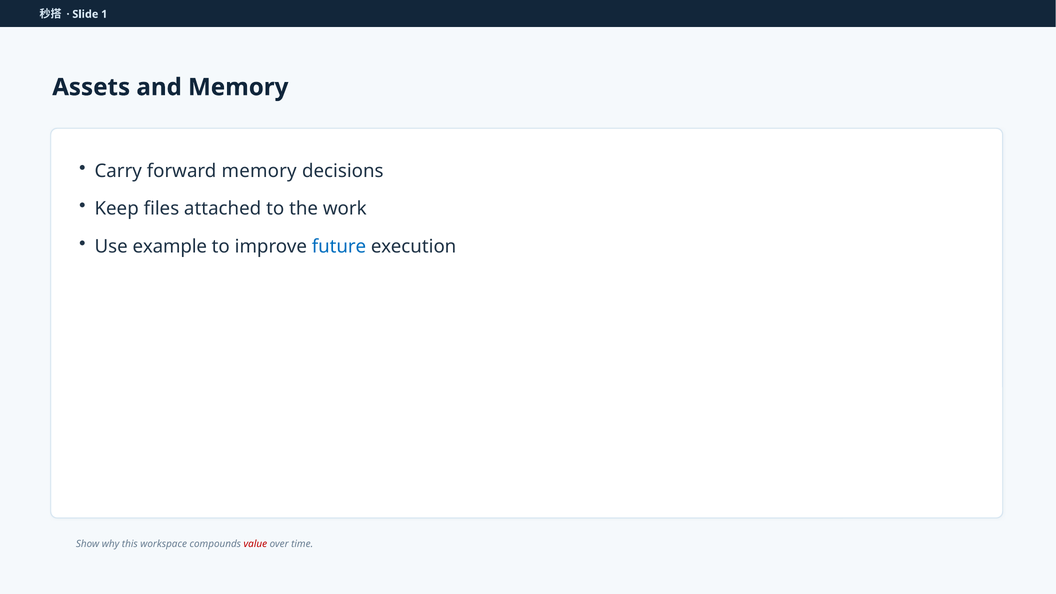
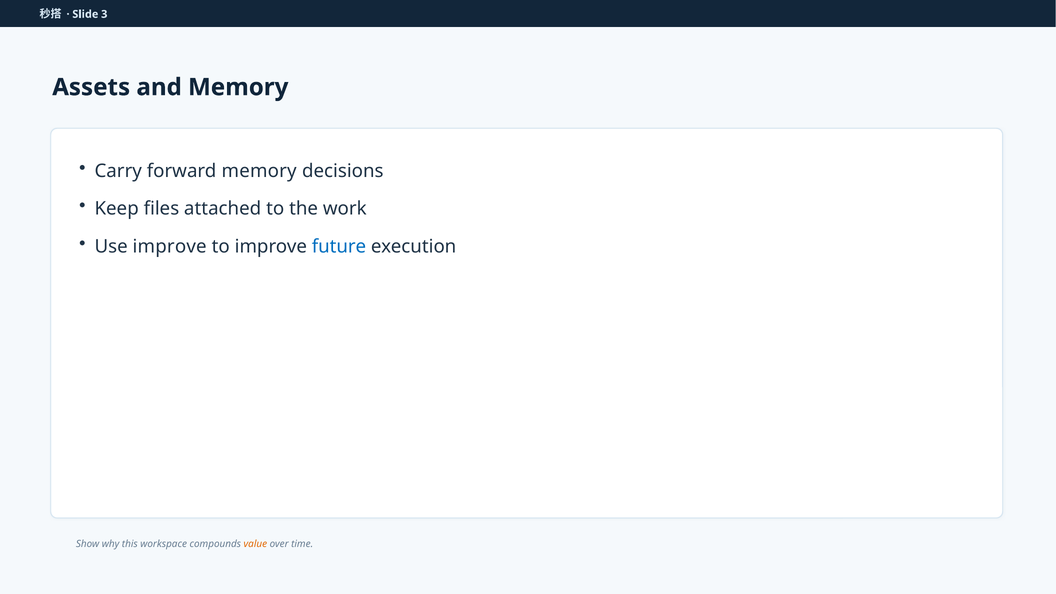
1: 1 -> 3
Use example: example -> improve
value colour: red -> orange
